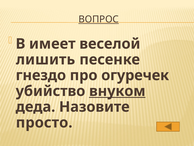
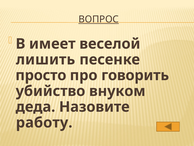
гнездо: гнездо -> просто
огуречек: огуречек -> говорить
внуком underline: present -> none
просто: просто -> работу
